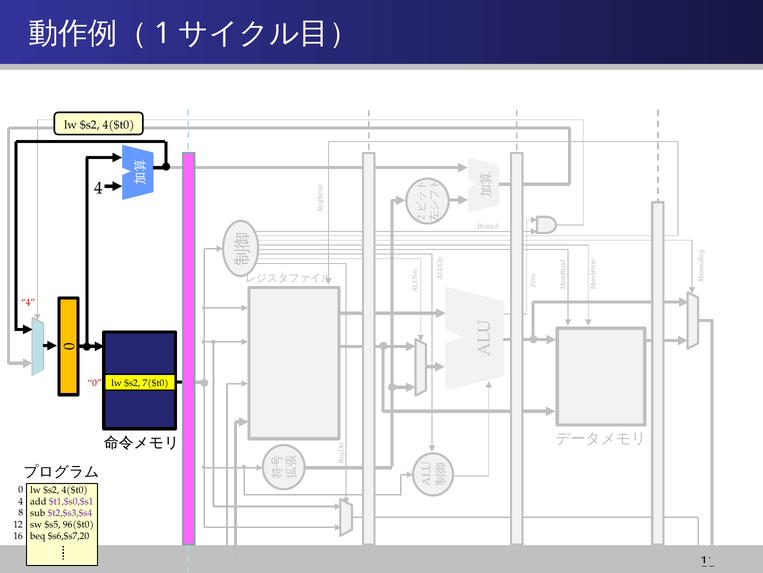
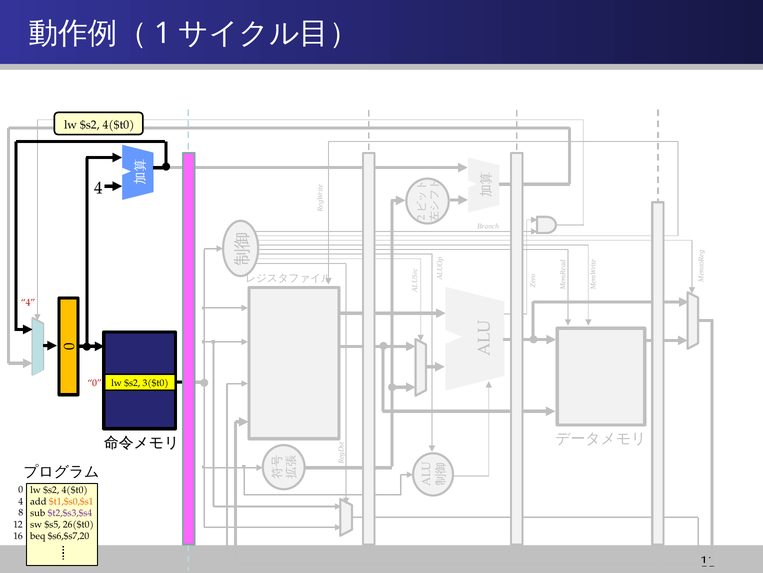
7($t0: 7($t0 -> 3($t0
$t1,$s0,$s1 colour: purple -> orange
96($t0: 96($t0 -> 26($t0
